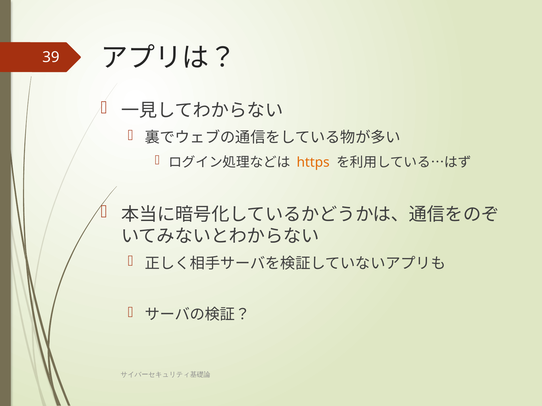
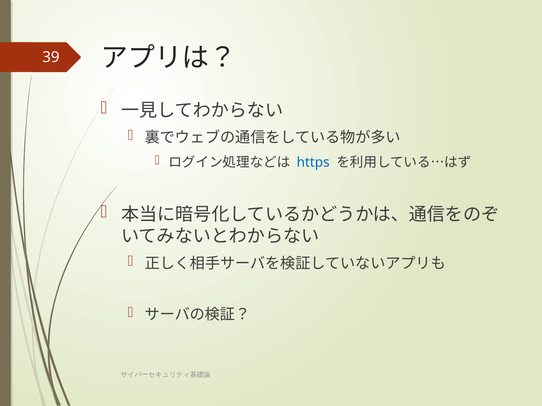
https colour: orange -> blue
